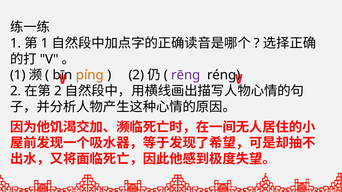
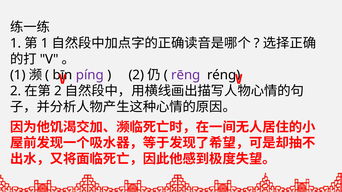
píng colour: orange -> purple
